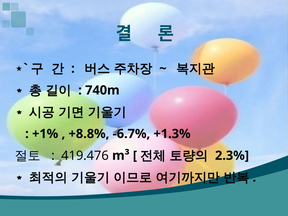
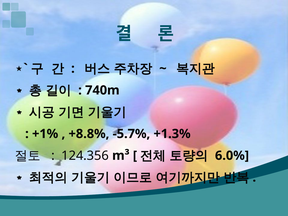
-6.7%: -6.7% -> -5.7%
419.476: 419.476 -> 124.356
2.3%: 2.3% -> 6.0%
